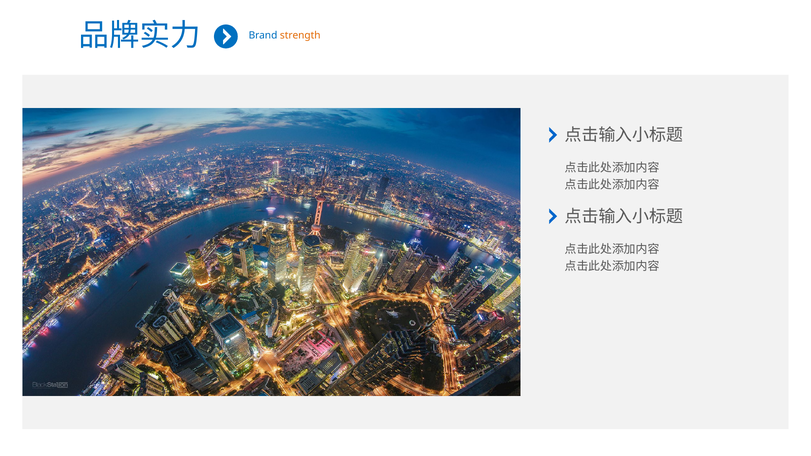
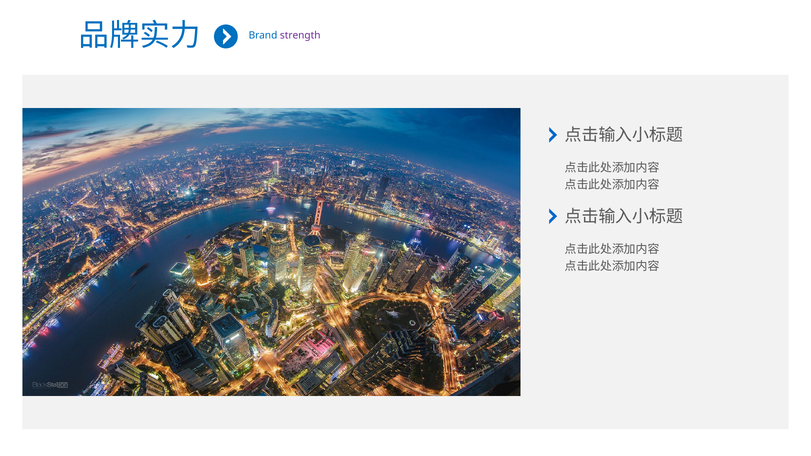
strength colour: orange -> purple
